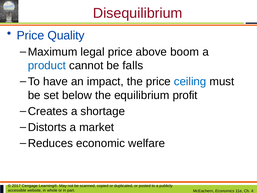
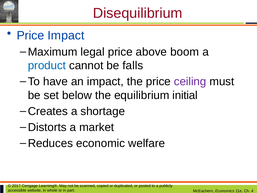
Price Quality: Quality -> Impact
ceiling colour: blue -> purple
profit: profit -> initial
